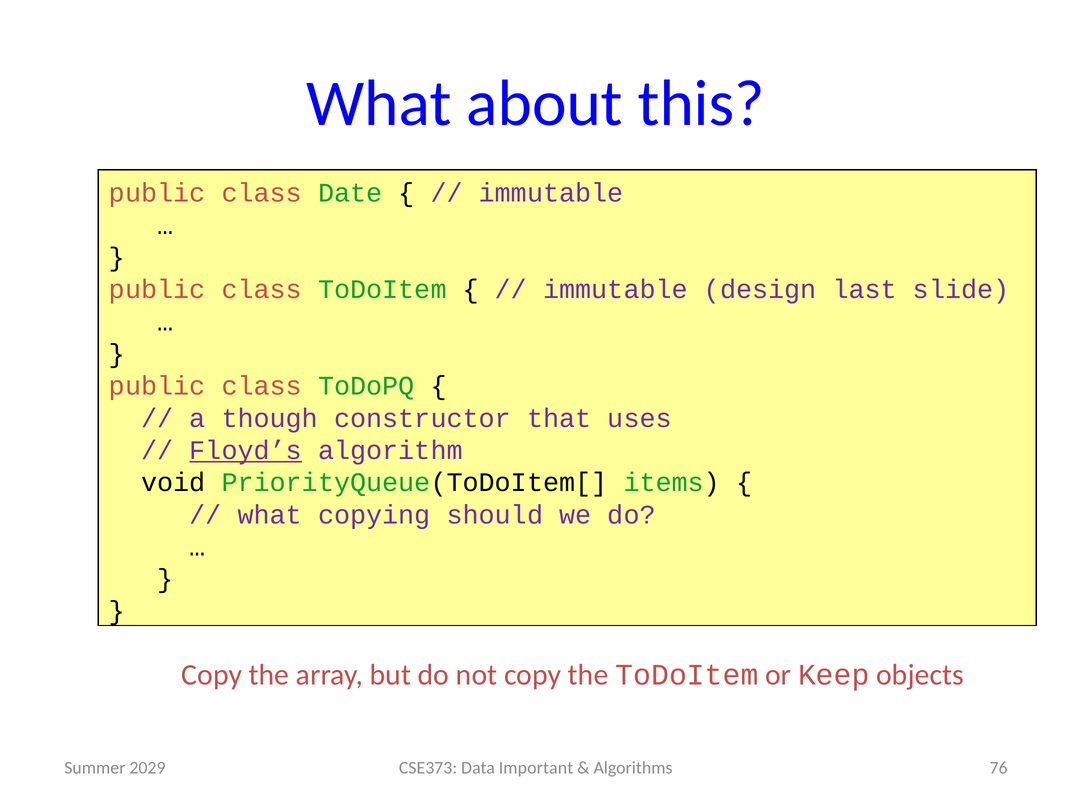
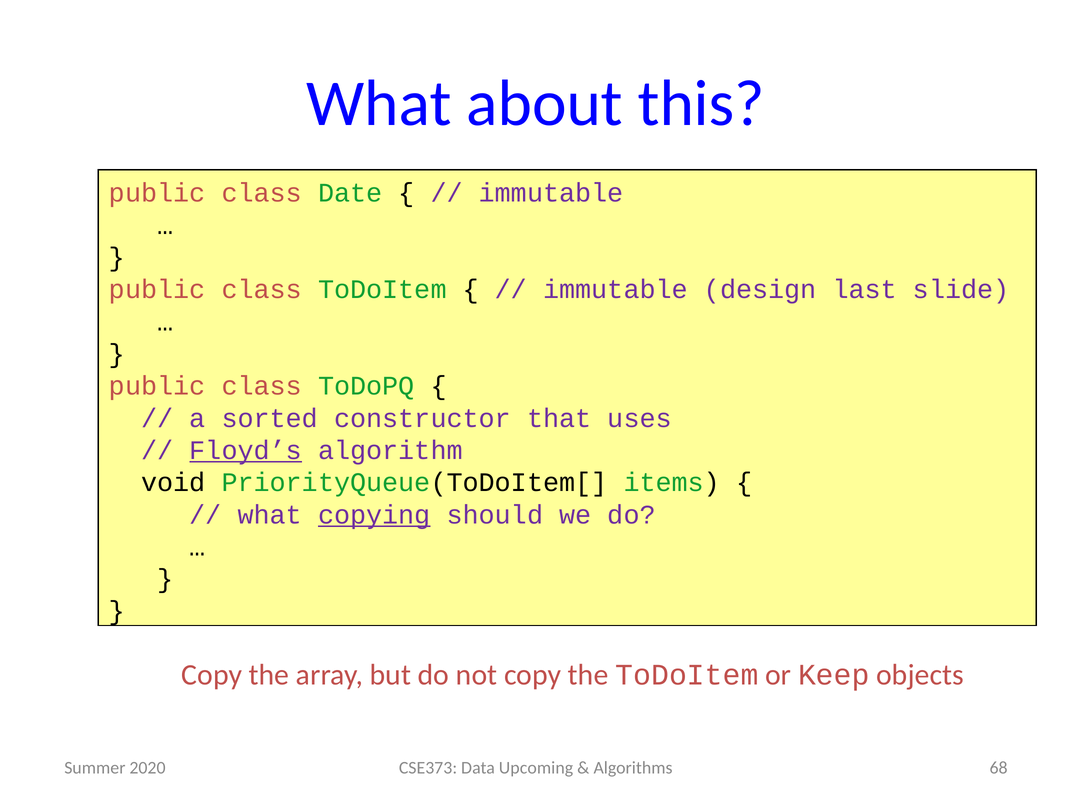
though: though -> sorted
copying underline: none -> present
Important: Important -> Upcoming
76: 76 -> 68
2029: 2029 -> 2020
